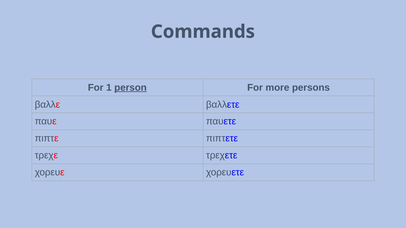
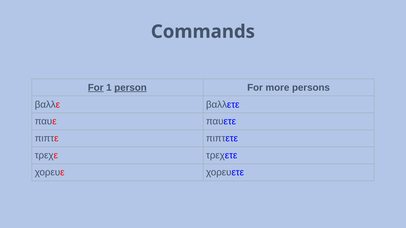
For at (96, 88) underline: none -> present
